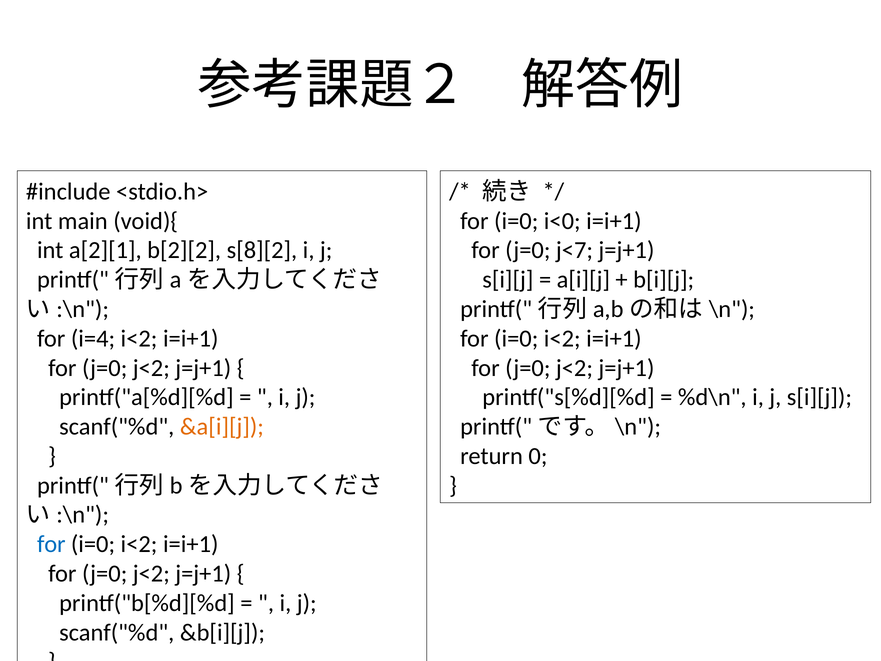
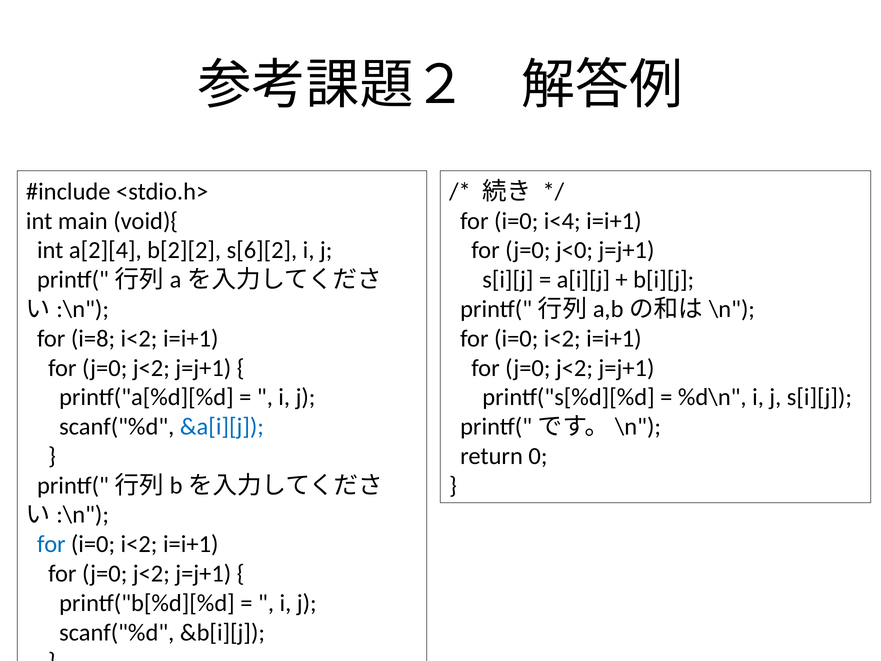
i<0: i<0 -> i<4
a[2][1: a[2][1 -> a[2][4
s[8][2: s[8][2 -> s[6][2
j<7: j<7 -> j<0
i=4: i=4 -> i=8
&a[i][j colour: orange -> blue
